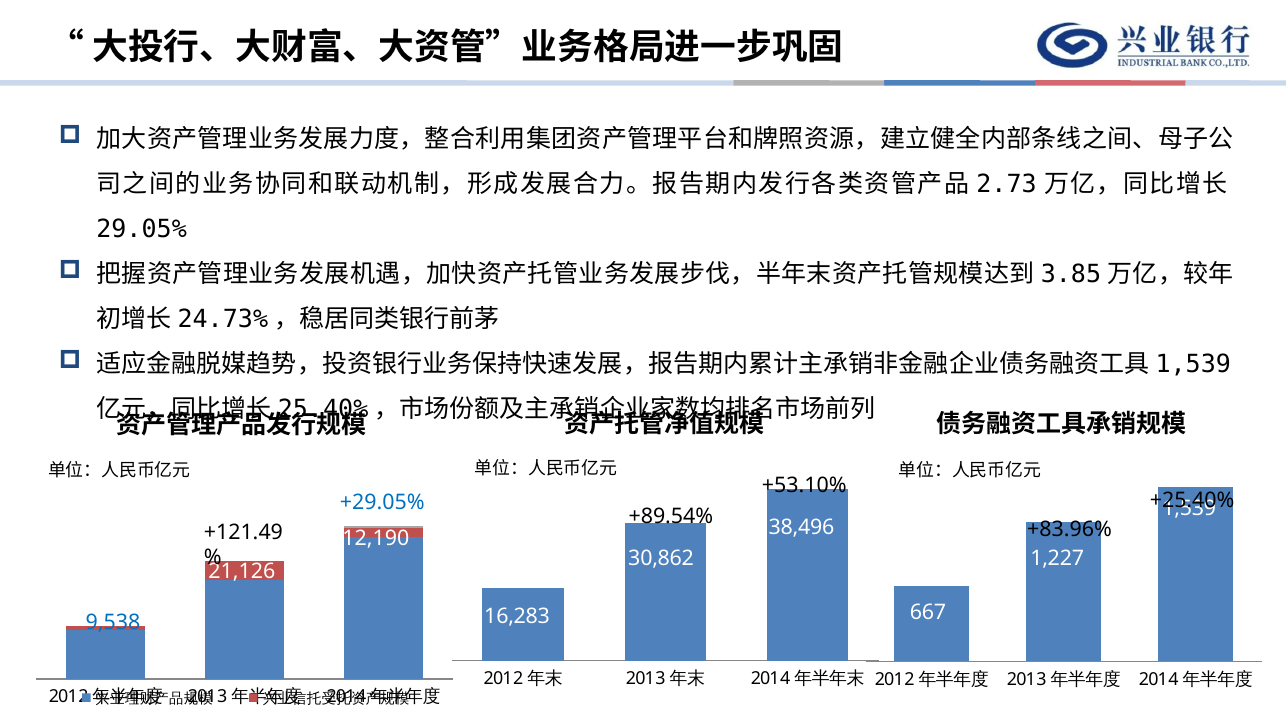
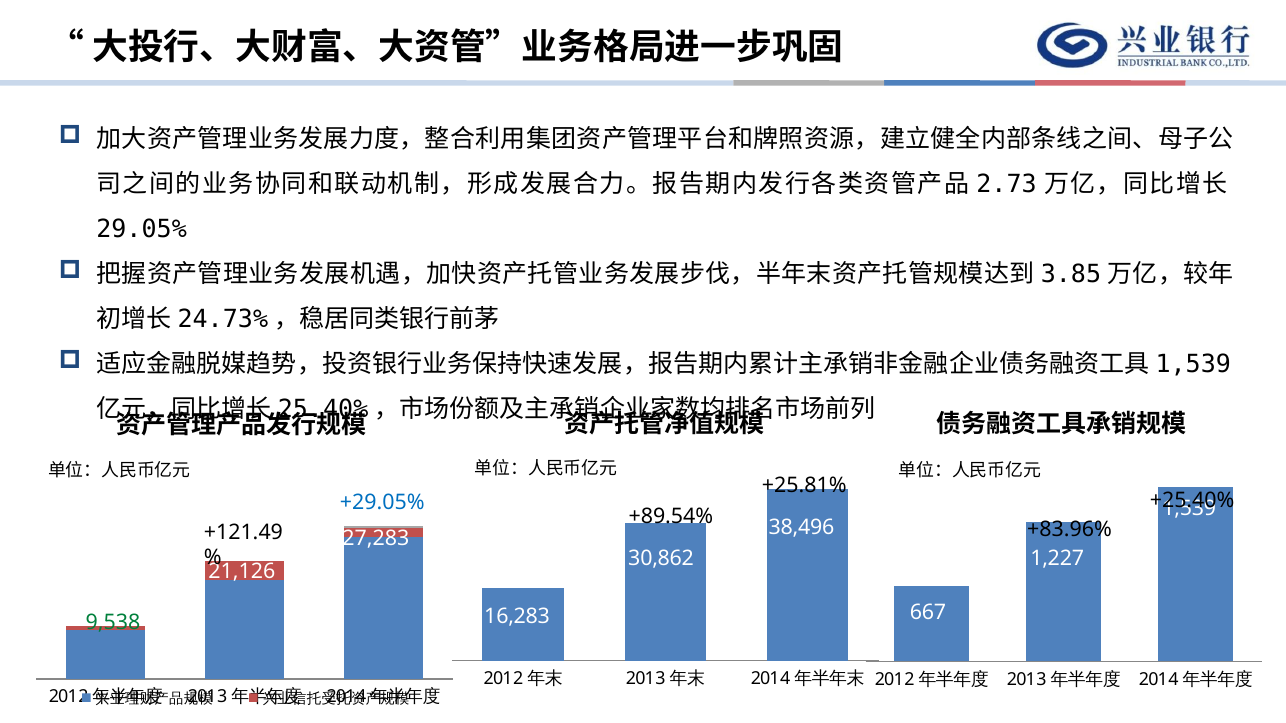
+53.10%: +53.10% -> +25.81%
12,190: 12,190 -> 27,283
9,538 colour: blue -> green
